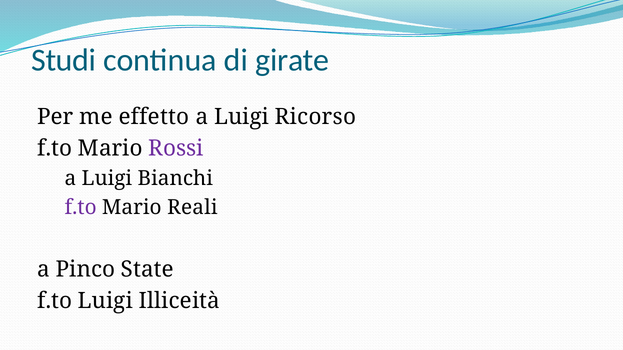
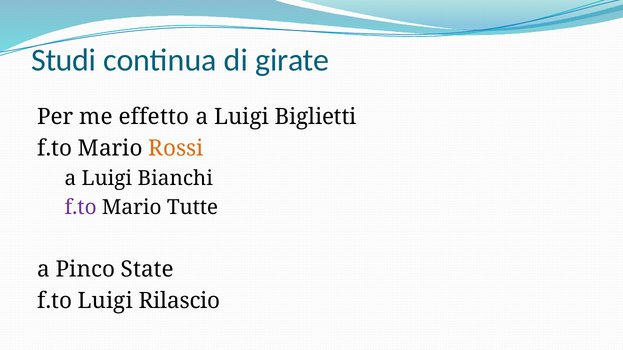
Ricorso: Ricorso -> Biglietti
Rossi colour: purple -> orange
Reali: Reali -> Tutte
Illiceità: Illiceità -> Rilascio
